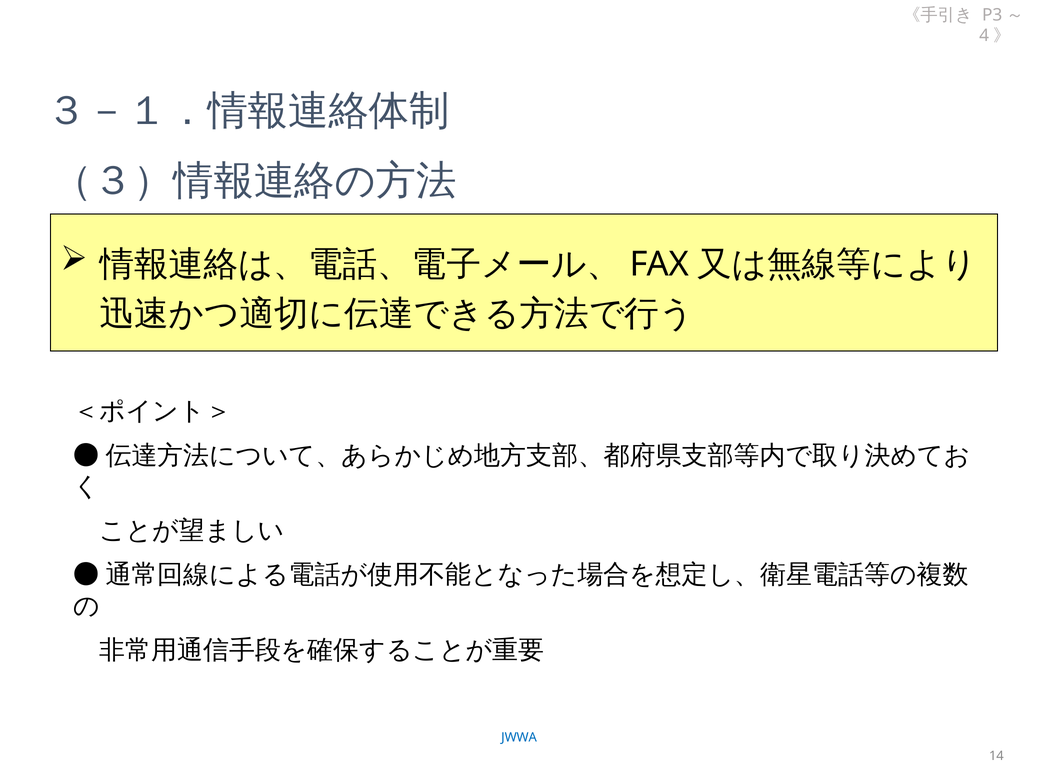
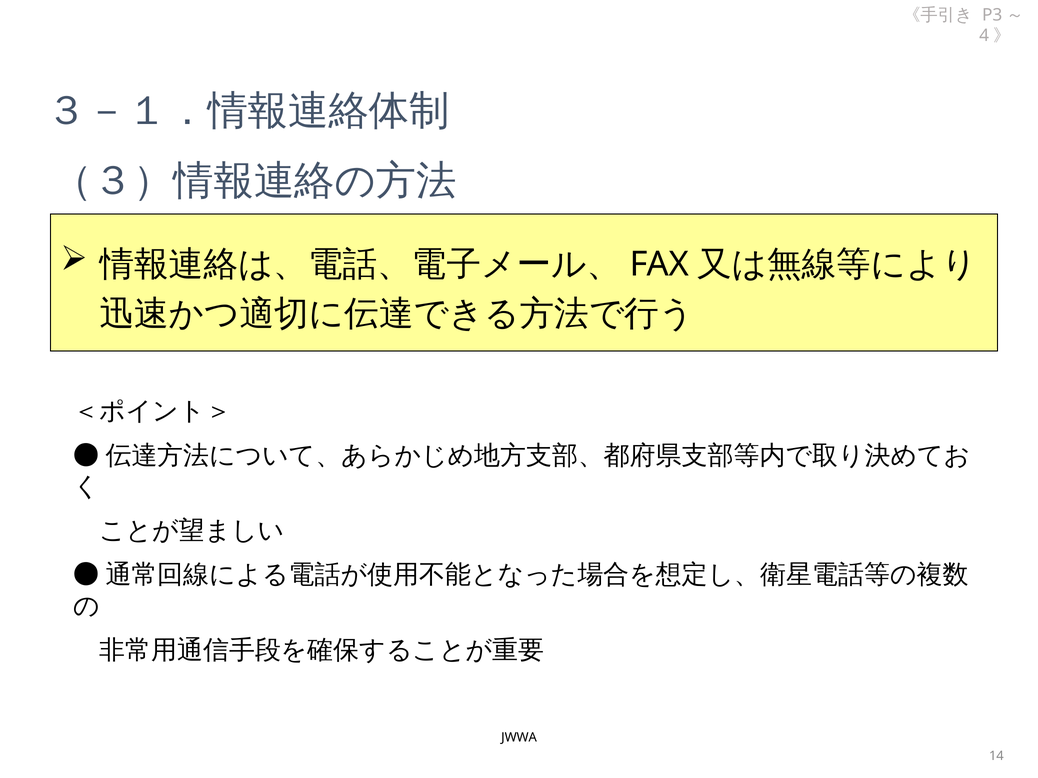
JWWA colour: blue -> black
